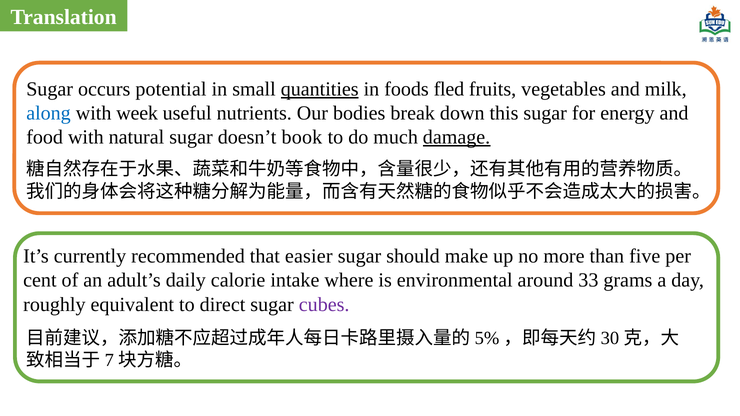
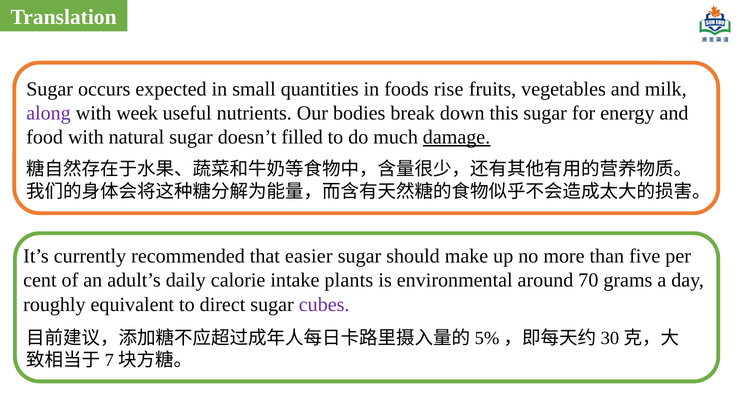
potential: potential -> expected
quantities underline: present -> none
fled: fled -> rise
along colour: blue -> purple
book: book -> filled
where: where -> plants
33: 33 -> 70
